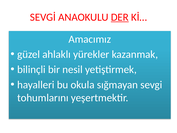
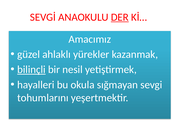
bilinçli underline: none -> present
